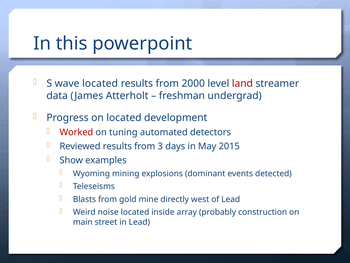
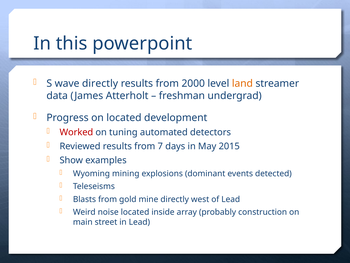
wave located: located -> directly
land colour: red -> orange
3: 3 -> 7
